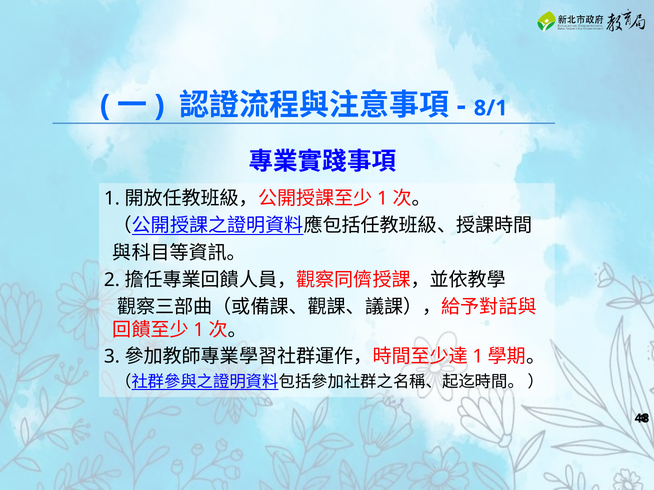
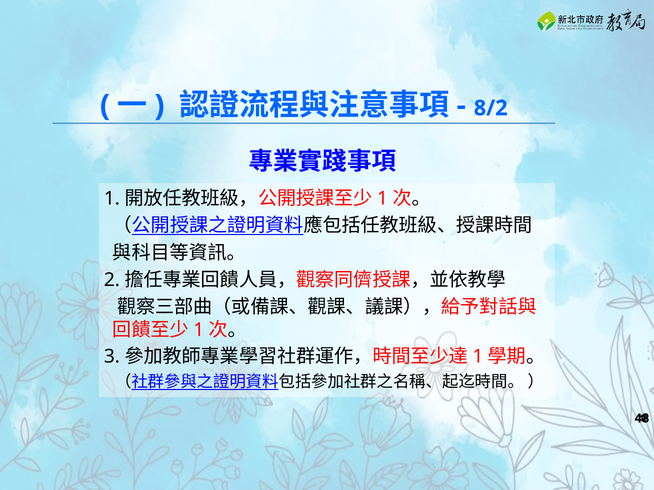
8/1: 8/1 -> 8/2
